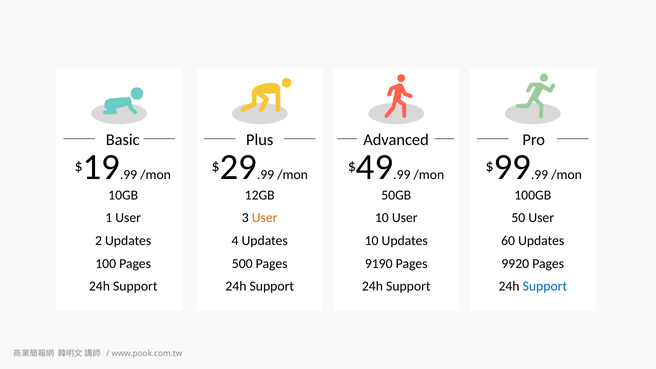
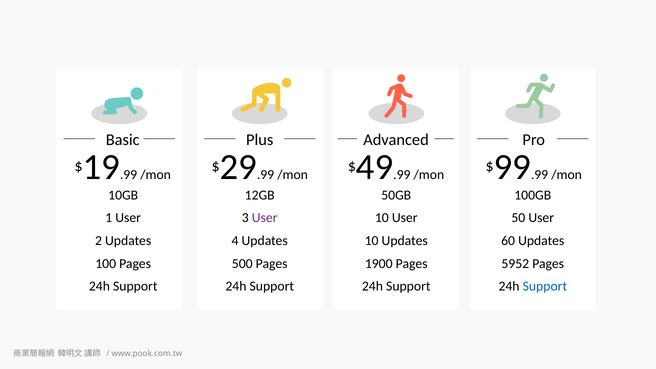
User at (265, 218) colour: orange -> purple
9190: 9190 -> 1900
9920: 9920 -> 5952
